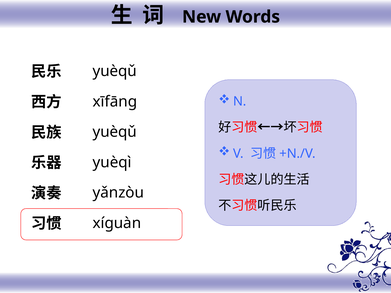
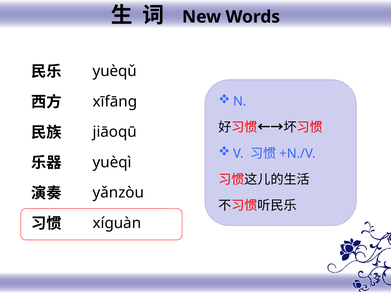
yuèqǔ at (115, 132): yuèqǔ -> jiāoqū
